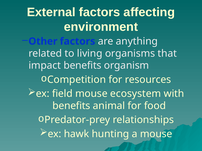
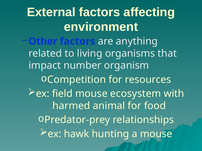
impact benefits: benefits -> number
benefits at (71, 106): benefits -> harmed
